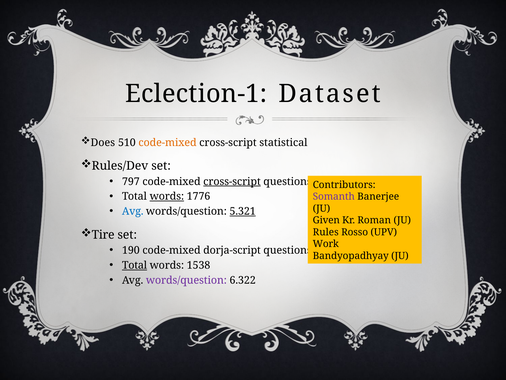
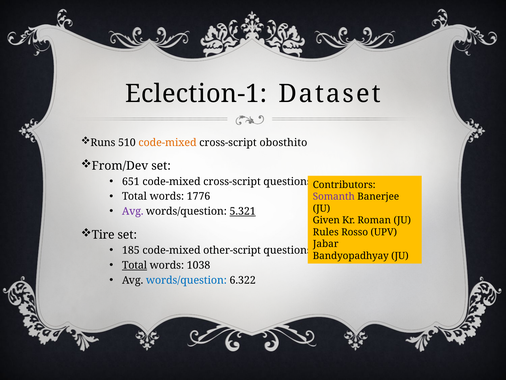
Does: Does -> Runs
statistical: statistical -> obosthito
Rules/Dev: Rules/Dev -> From/Dev
797: 797 -> 651
cross-script at (232, 181) underline: present -> none
words at (167, 196) underline: present -> none
Avg at (133, 211) colour: blue -> purple
Work: Work -> Jabar
190: 190 -> 185
dorja-script: dorja-script -> other-script
1538: 1538 -> 1038
words/question at (186, 280) colour: purple -> blue
